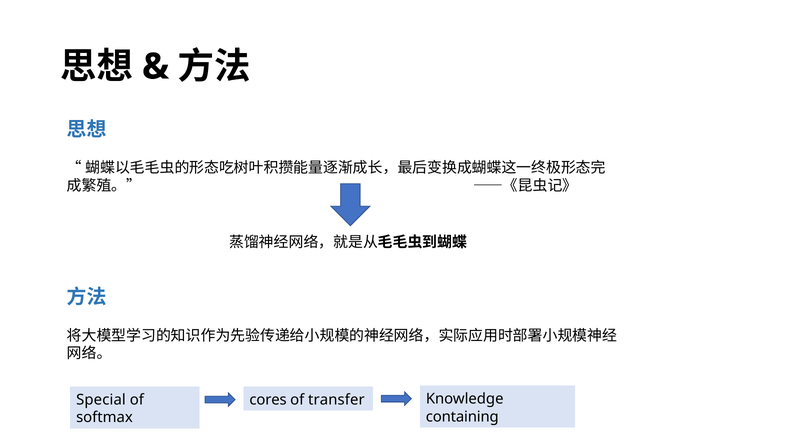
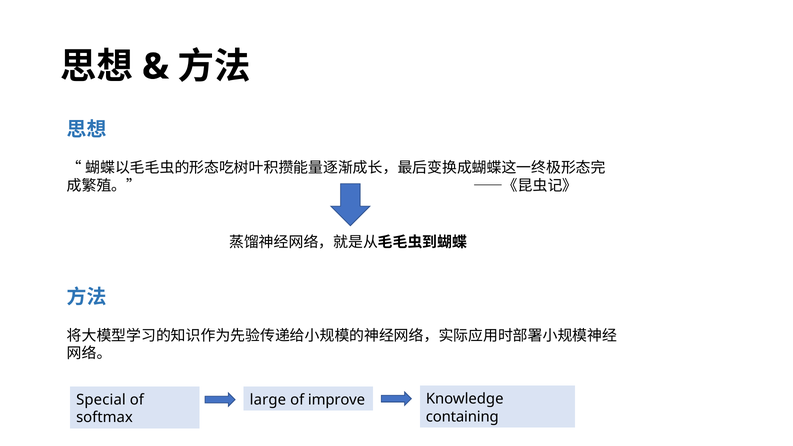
cores: cores -> large
transfer: transfer -> improve
